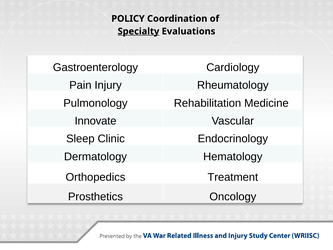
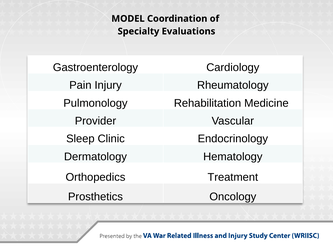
POLICY: POLICY -> MODEL
Specialty underline: present -> none
Innovate: Innovate -> Provider
